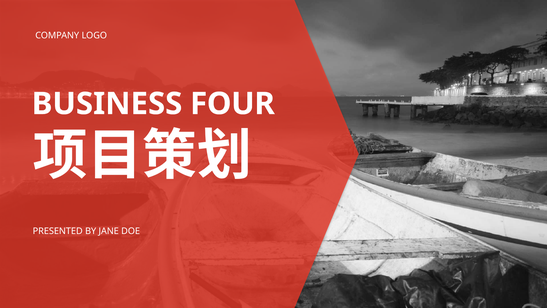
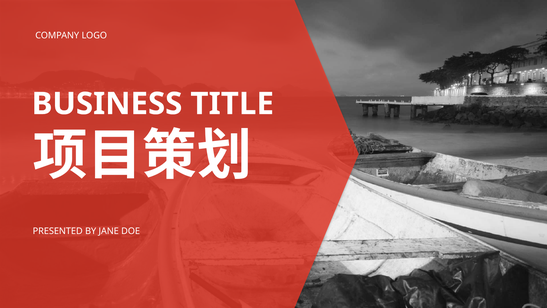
FOUR: FOUR -> TITLE
